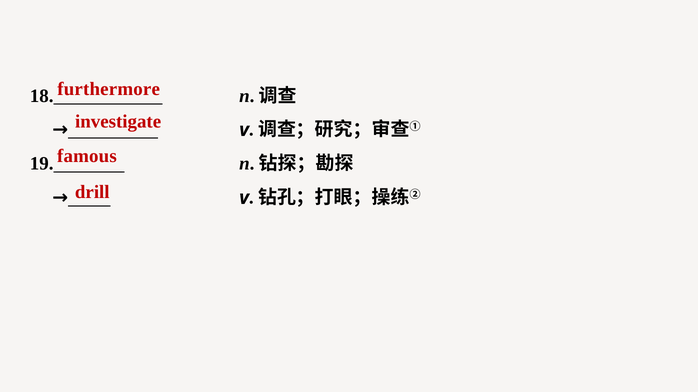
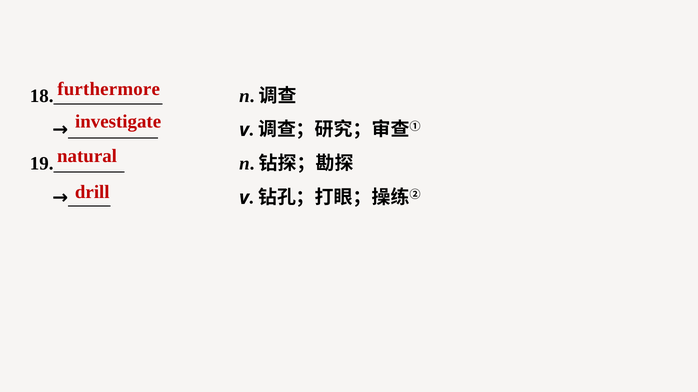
famous: famous -> natural
